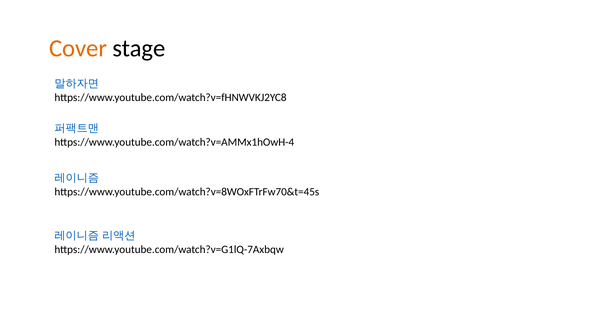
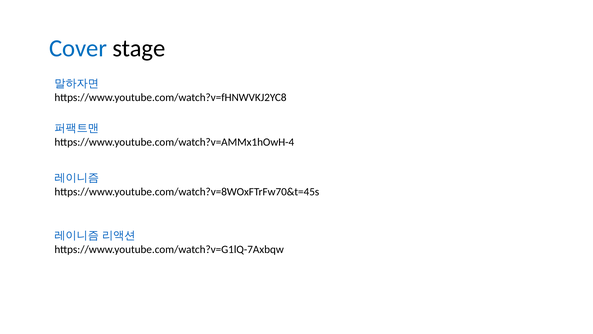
Cover colour: orange -> blue
